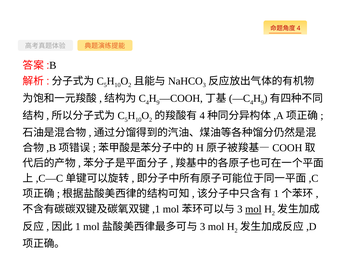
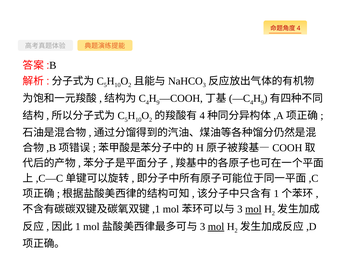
mol at (216, 227) underline: none -> present
